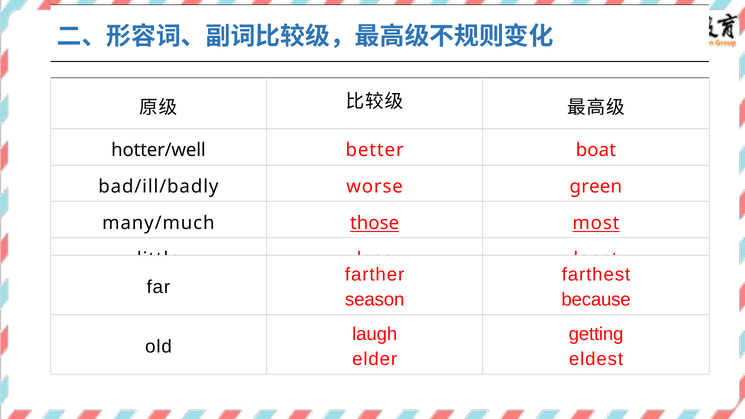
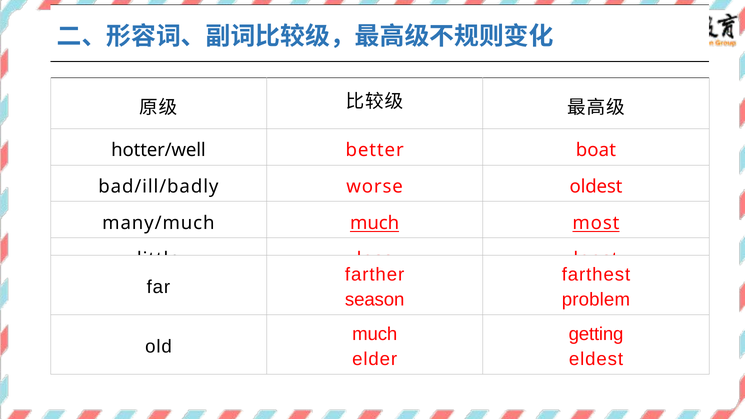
green: green -> oldest
many/much those: those -> much
because: because -> problem
laugh at (375, 334): laugh -> much
